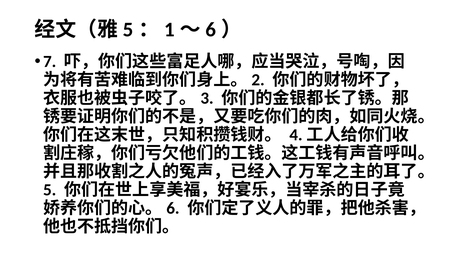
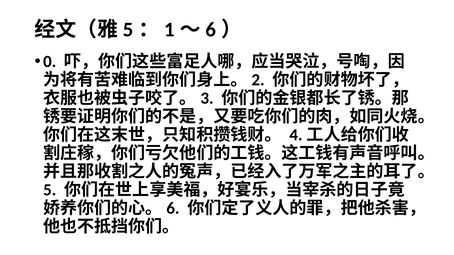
7: 7 -> 0
